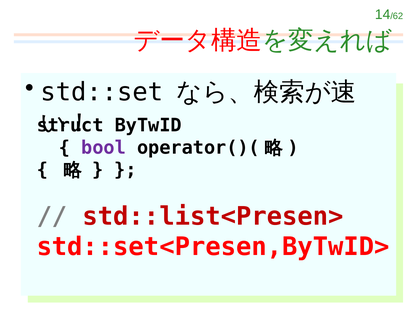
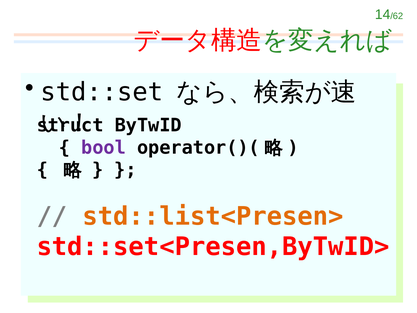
std::list<Presen> colour: red -> orange
